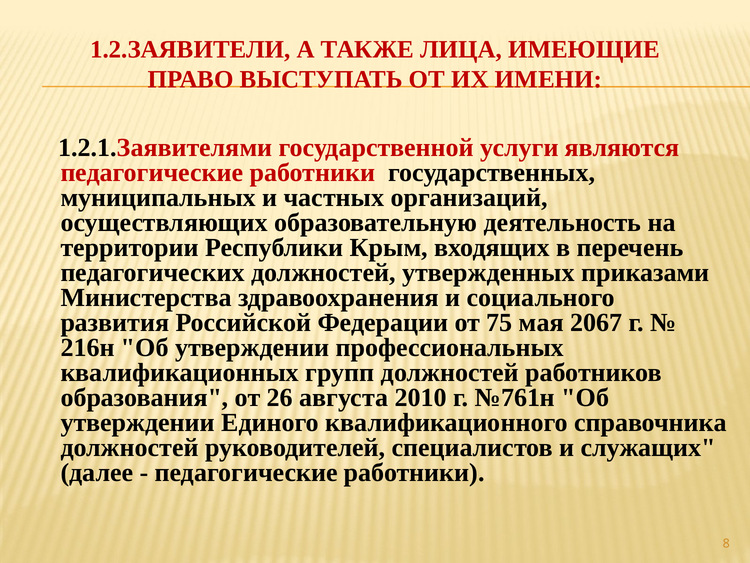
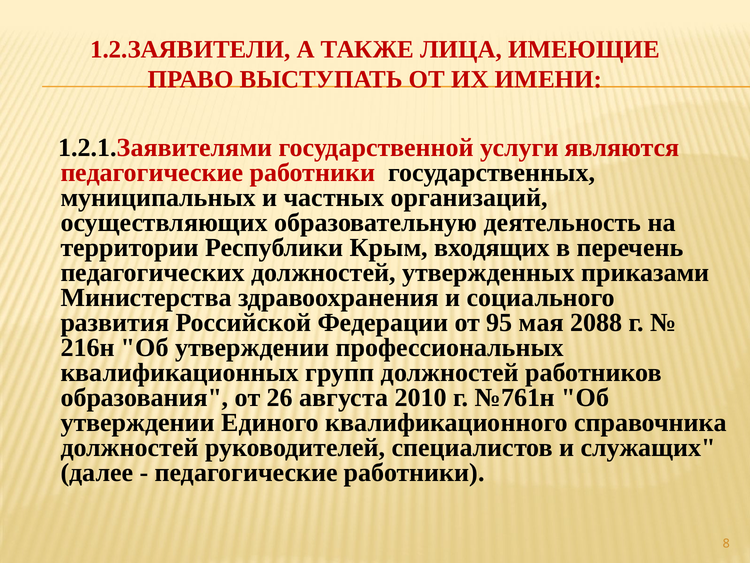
75: 75 -> 95
2067: 2067 -> 2088
